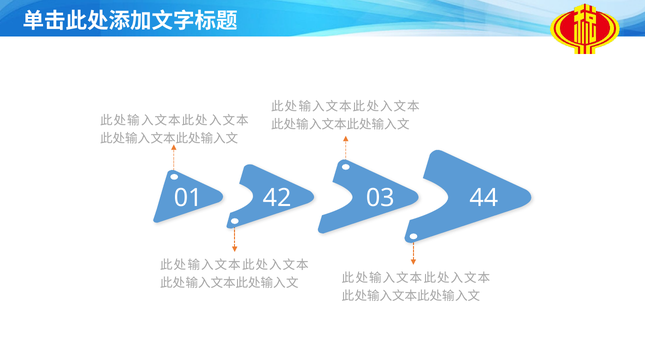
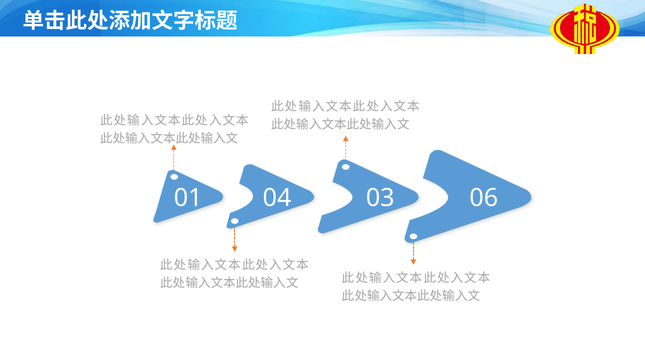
42: 42 -> 04
44: 44 -> 06
